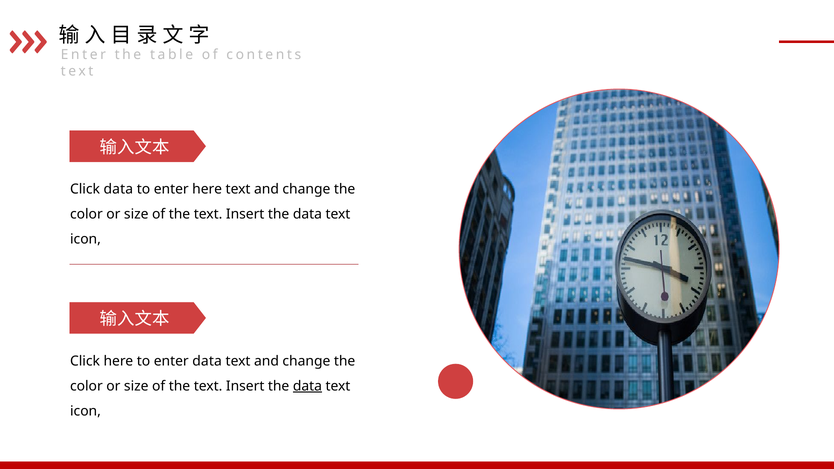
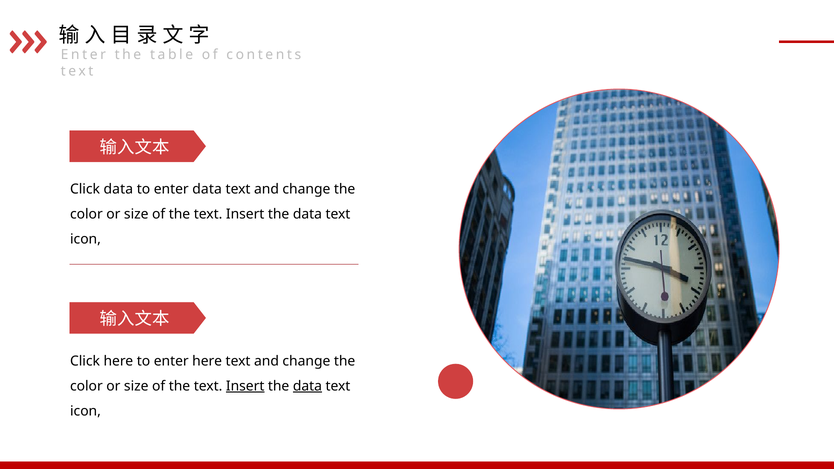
enter here: here -> data
enter data: data -> here
Insert at (245, 386) underline: none -> present
